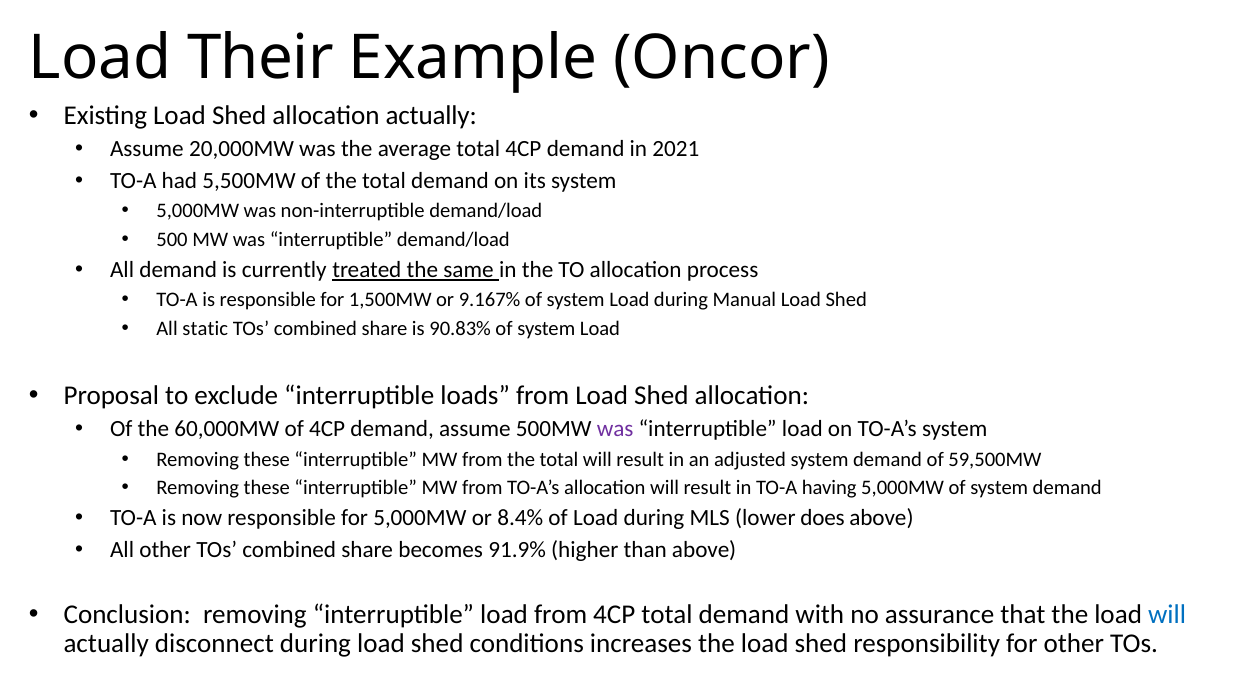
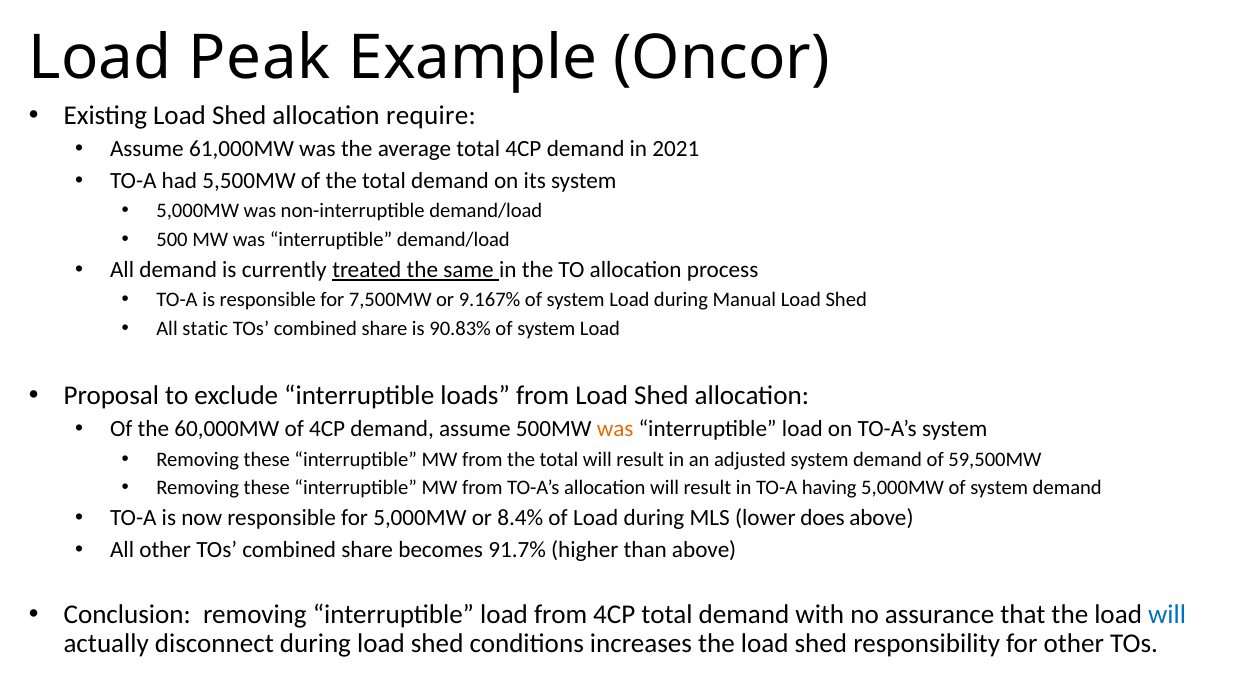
Their: Their -> Peak
allocation actually: actually -> require
20,000MW: 20,000MW -> 61,000MW
1,500MW: 1,500MW -> 7,500MW
was at (615, 429) colour: purple -> orange
91.9%: 91.9% -> 91.7%
